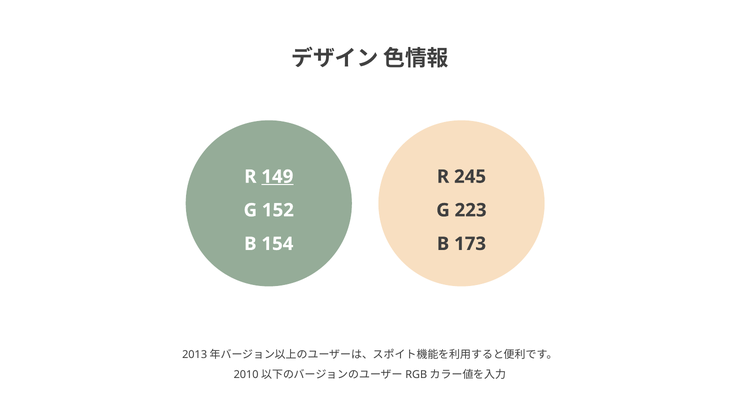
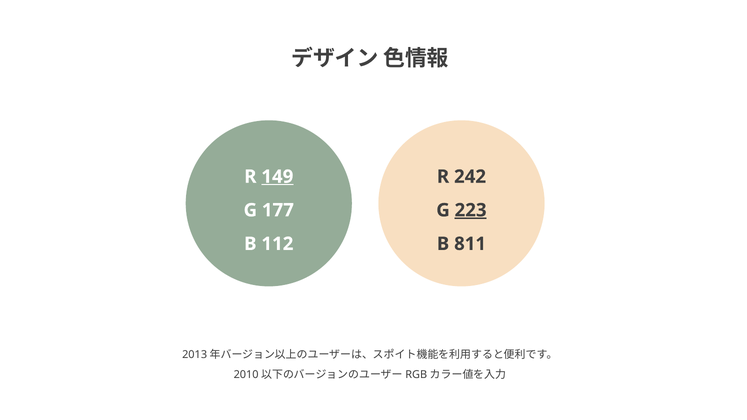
245: 245 -> 242
152: 152 -> 177
223 underline: none -> present
154: 154 -> 112
173: 173 -> 811
